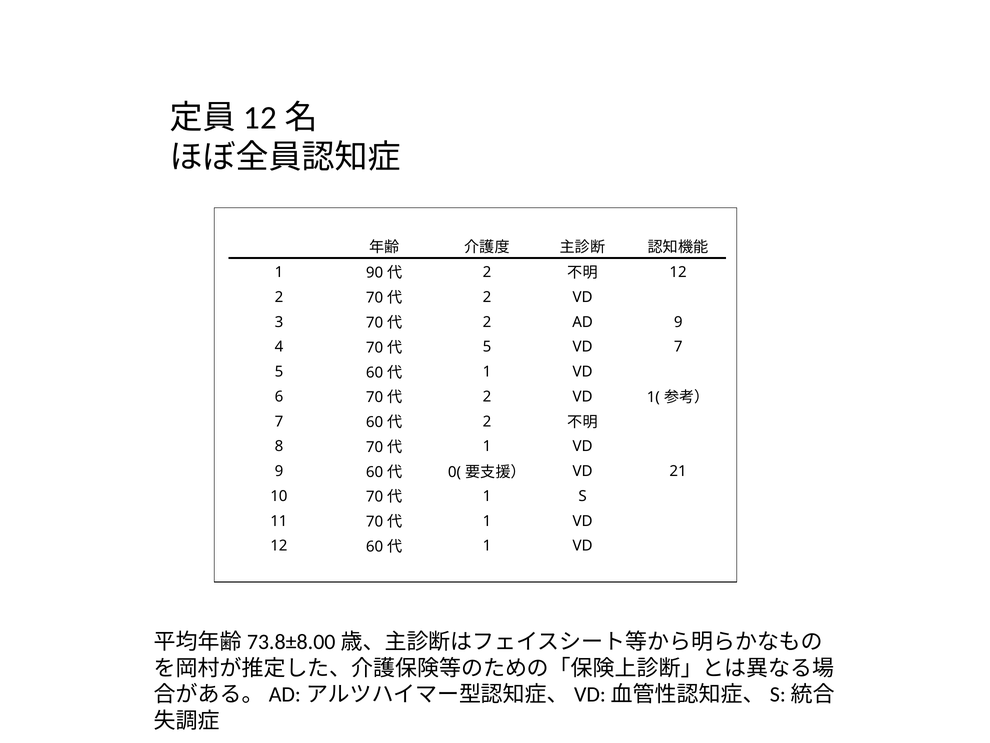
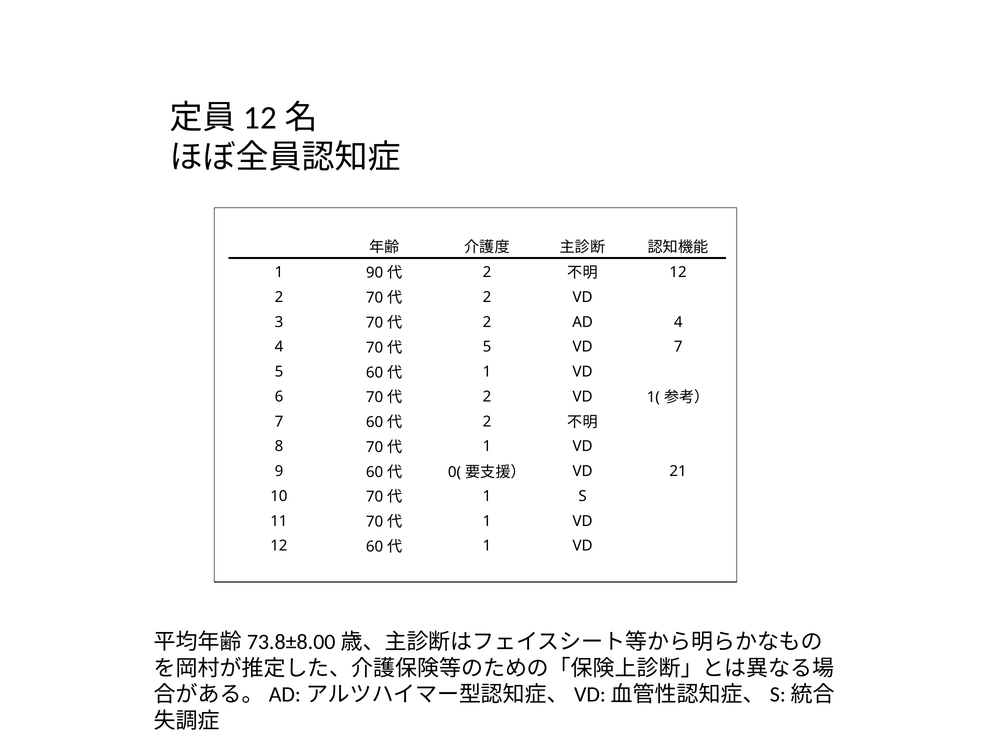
AD 9: 9 -> 4
